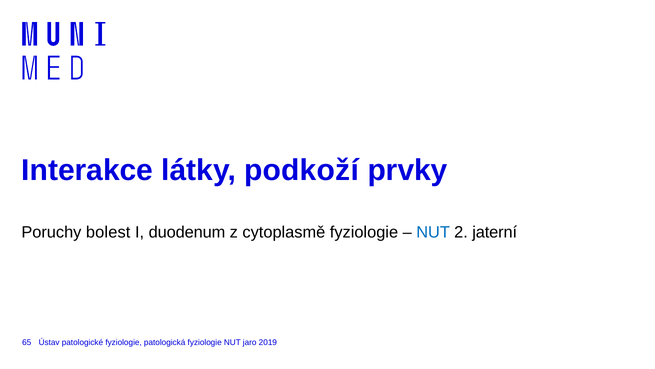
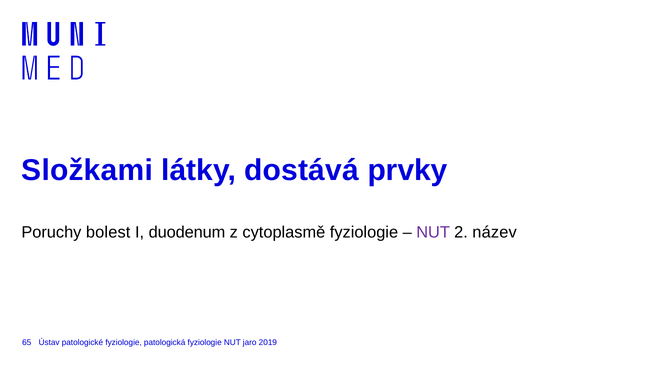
Interakce: Interakce -> Složkami
podkoží: podkoží -> dostává
NUT at (433, 232) colour: blue -> purple
jaterní: jaterní -> název
